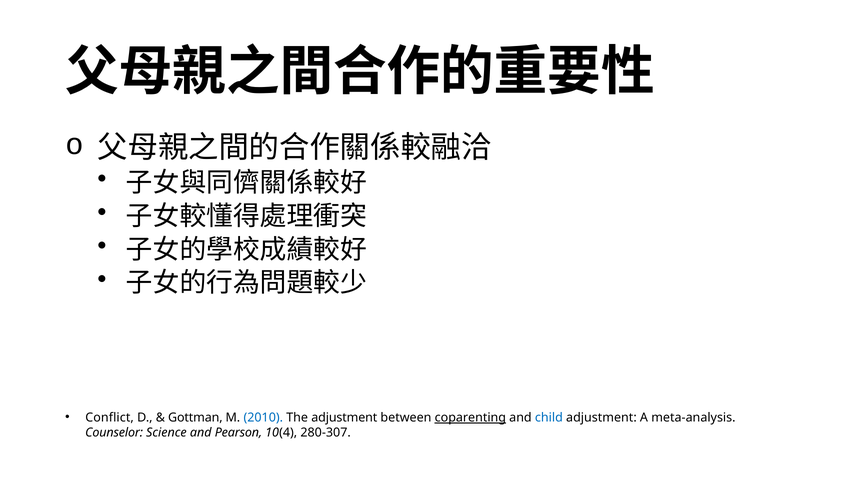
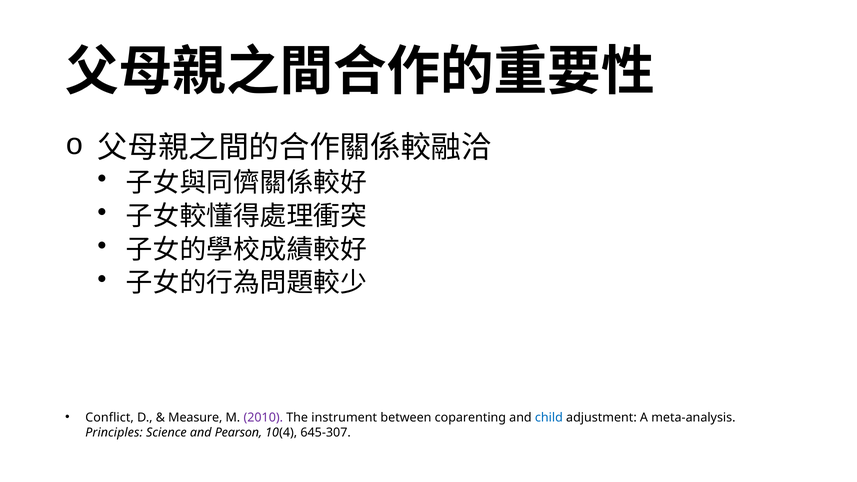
Gottman: Gottman -> Measure
2010 colour: blue -> purple
The adjustment: adjustment -> instrument
coparenting underline: present -> none
Counselor: Counselor -> Principles
280-307: 280-307 -> 645-307
